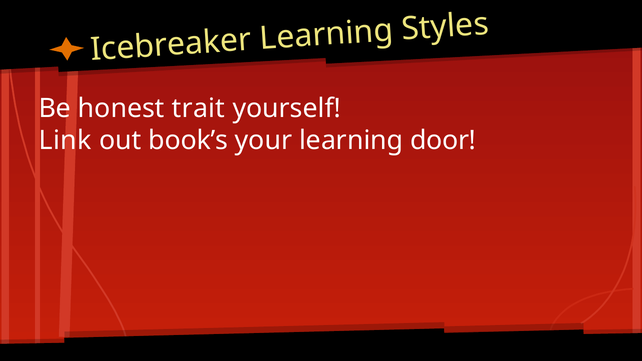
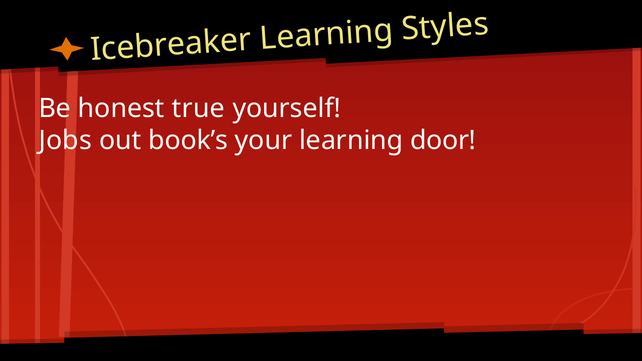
trait: trait -> true
Link: Link -> Jobs
